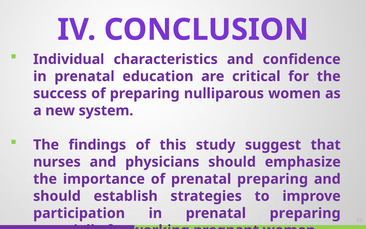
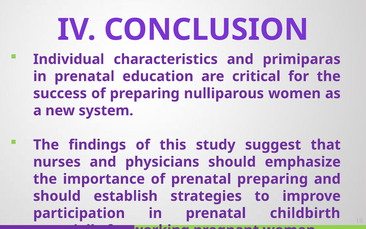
confidence: confidence -> primiparas
in prenatal preparing: preparing -> childbirth
